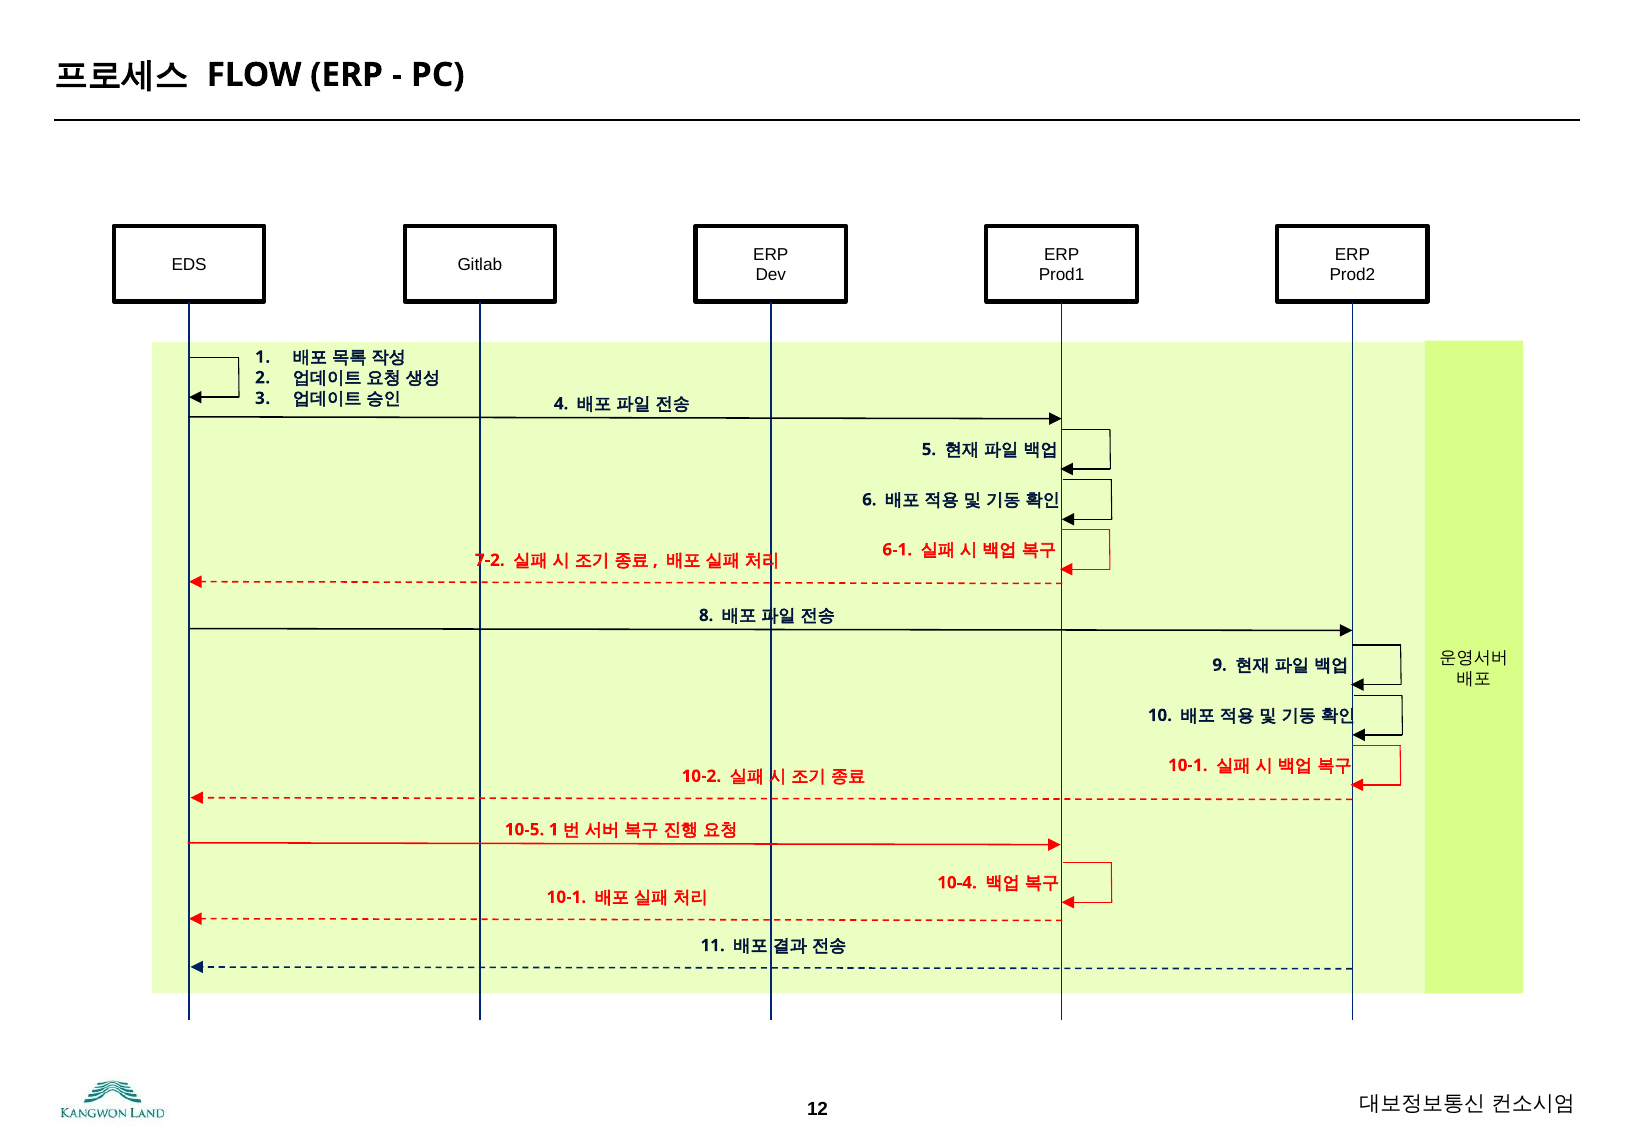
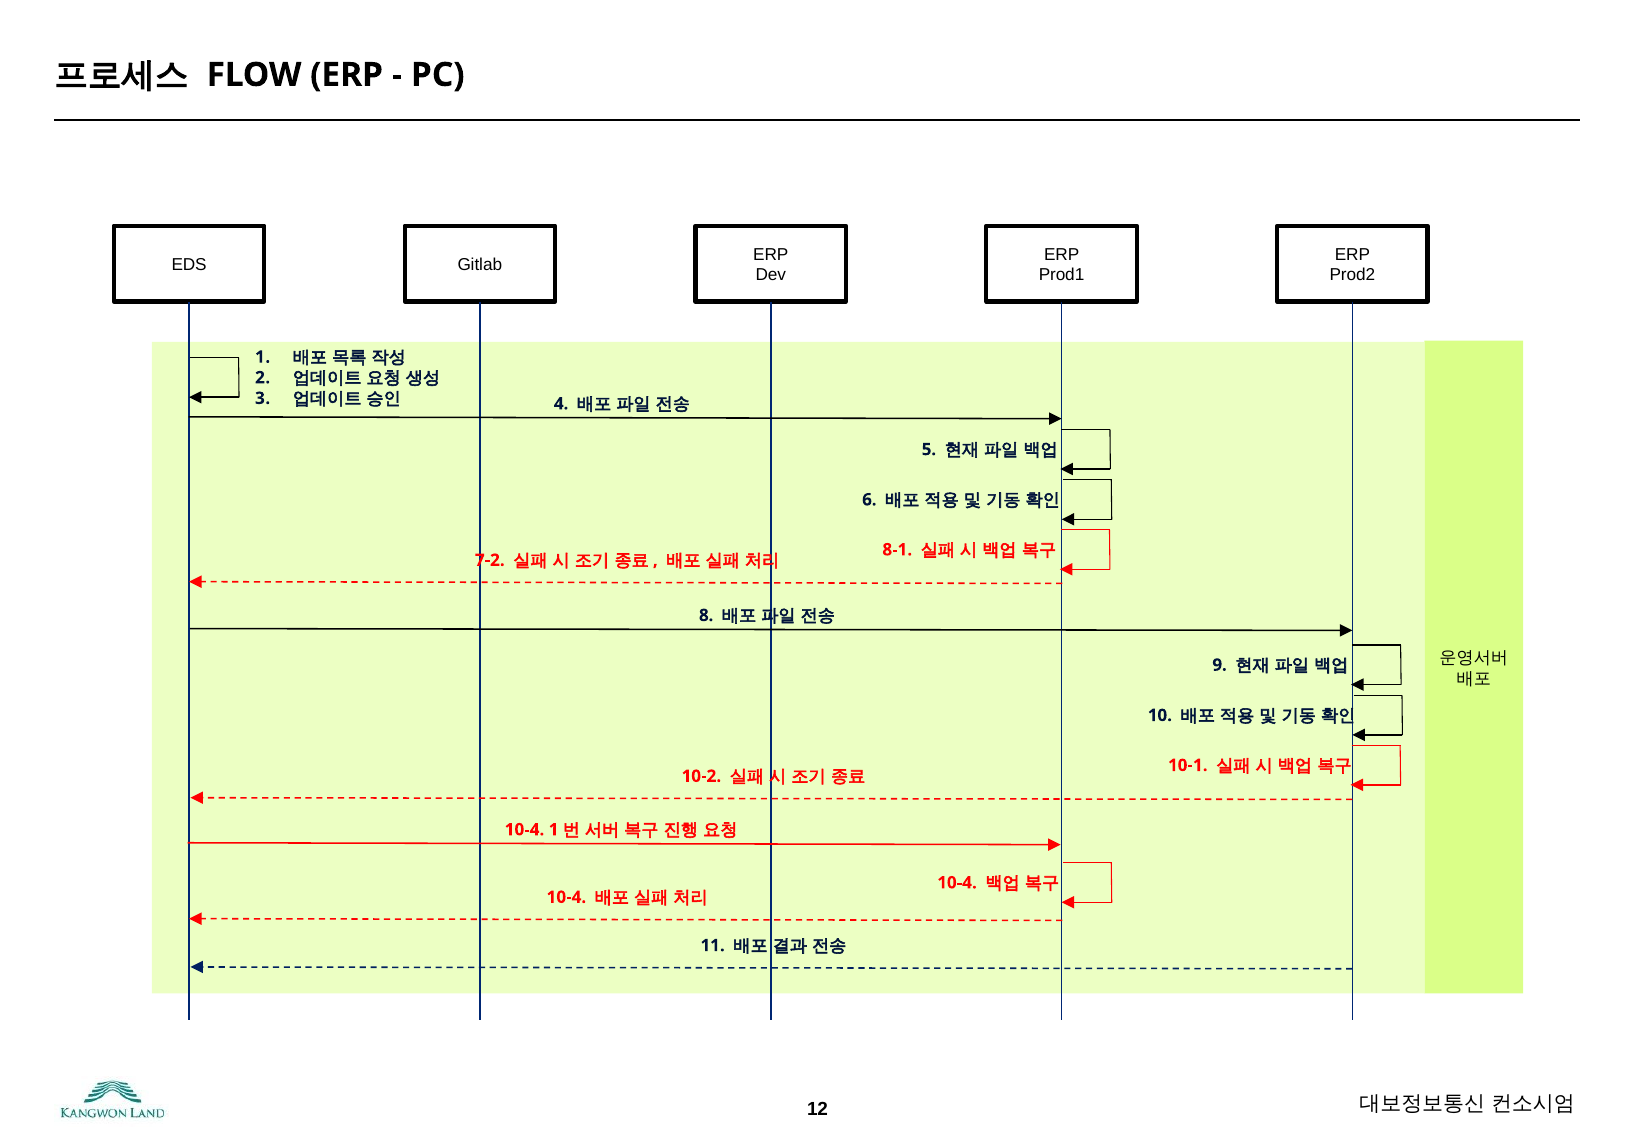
6-1: 6-1 -> 8-1
10-5 at (524, 829): 10-5 -> 10-4
10-1 at (566, 897): 10-1 -> 10-4
